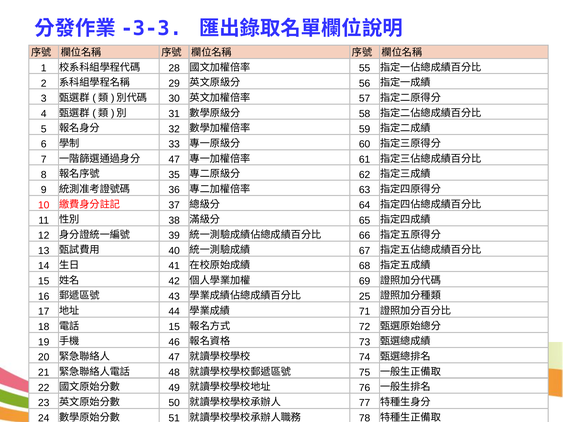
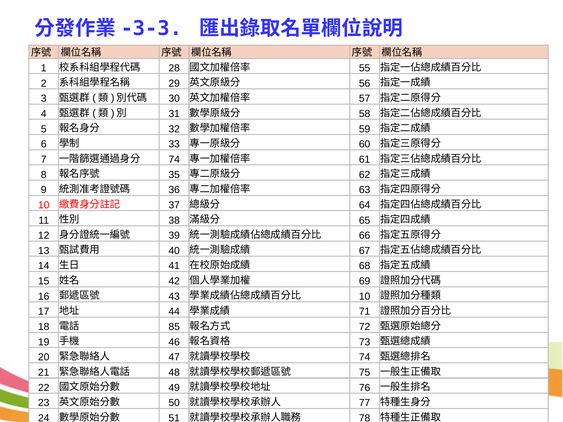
47 at (174, 160): 47 -> 74
25 at (365, 297): 25 -> 10
15 at (174, 327): 15 -> 85
